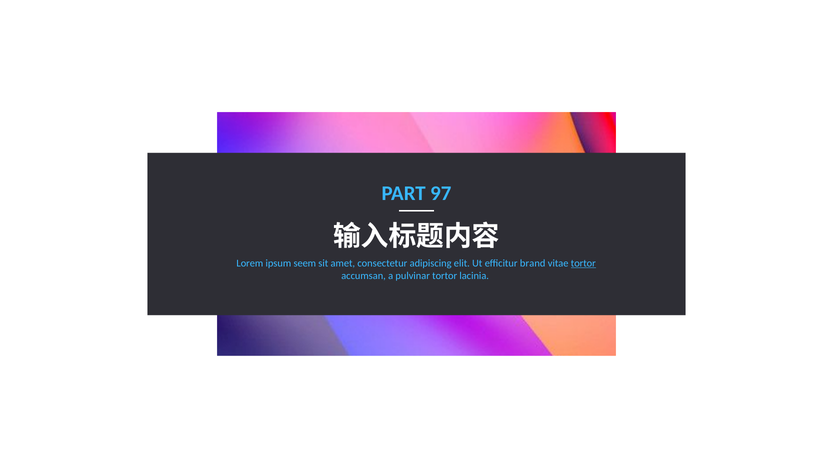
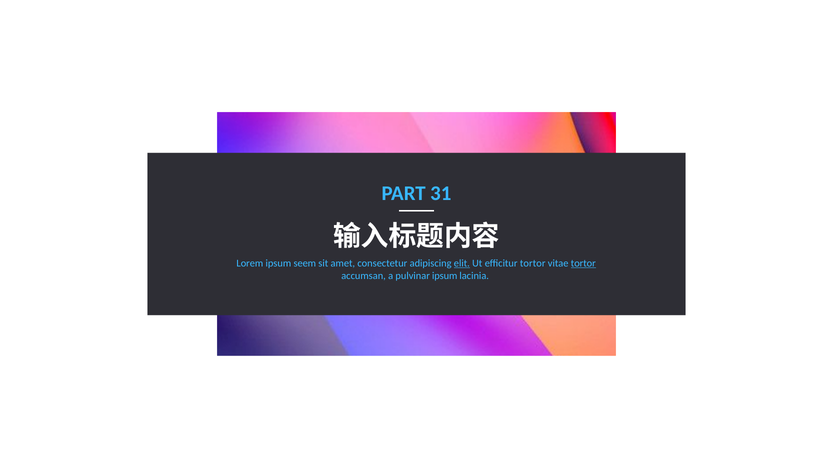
97: 97 -> 31
elit underline: none -> present
efficitur brand: brand -> tortor
pulvinar tortor: tortor -> ipsum
